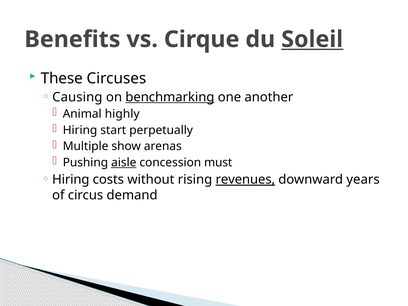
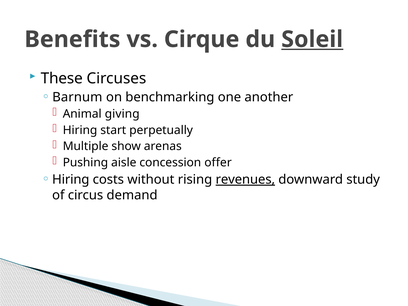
Causing: Causing -> Barnum
benchmarking underline: present -> none
highly: highly -> giving
aisle underline: present -> none
must: must -> offer
years: years -> study
